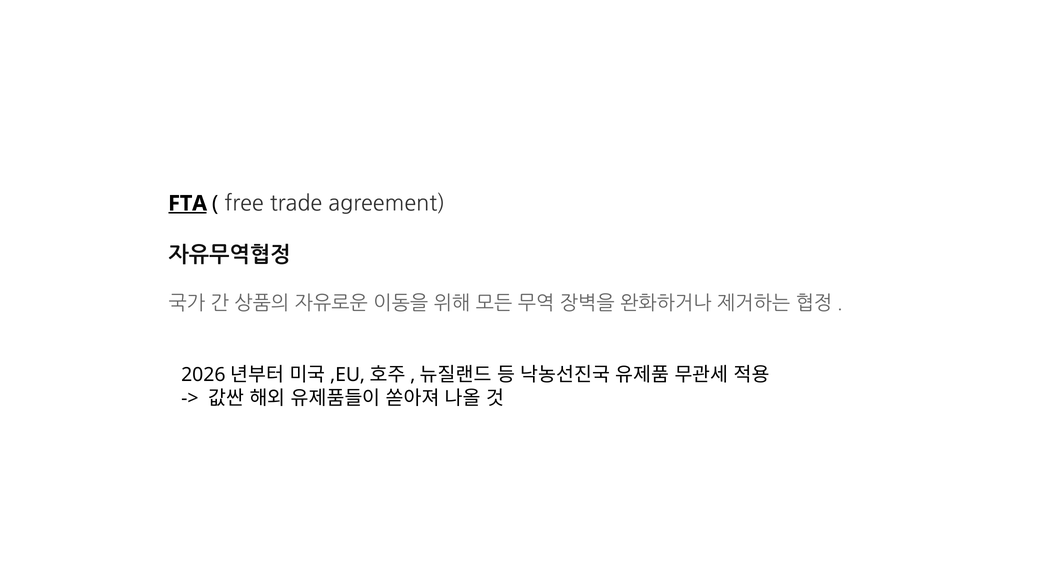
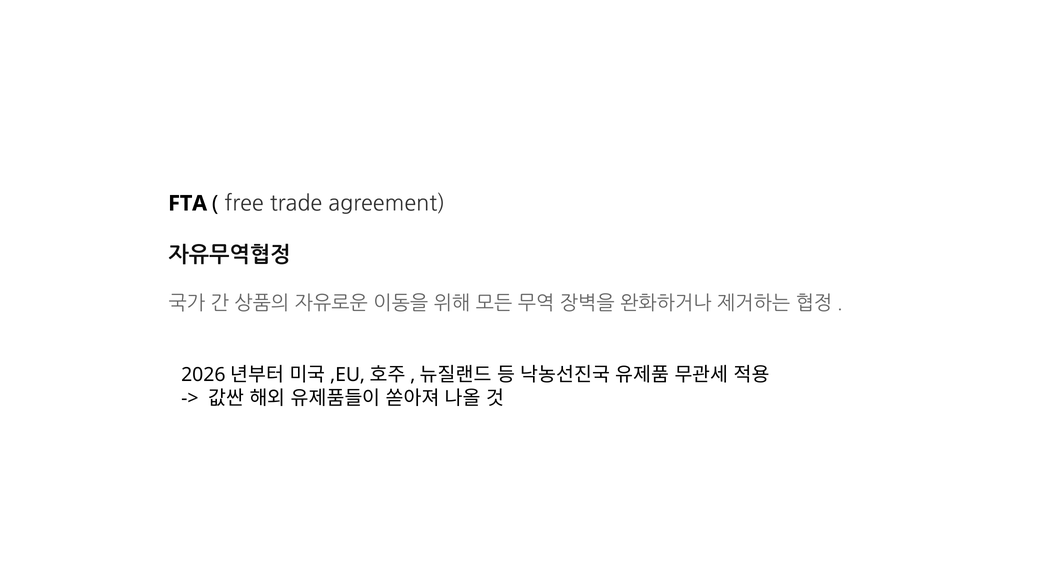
FTA underline: present -> none
